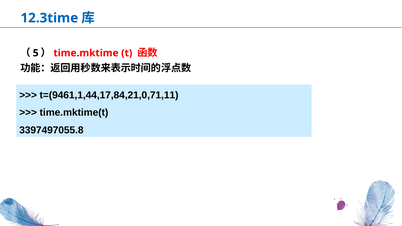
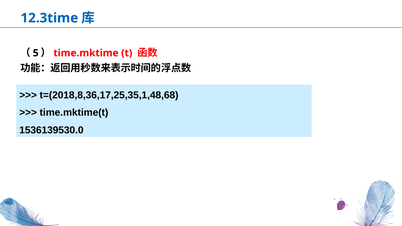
t=(9461,1,44,17,84,21,0,71,11: t=(9461,1,44,17,84,21,0,71,11 -> t=(2018,8,36,17,25,35,1,48,68
3397497055.8: 3397497055.8 -> 1536139530.0
